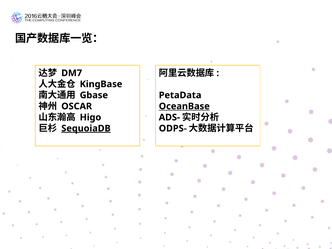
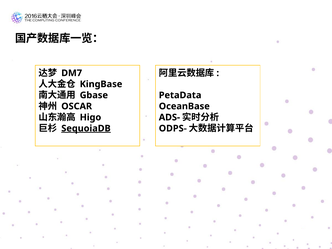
OceanBase underline: present -> none
